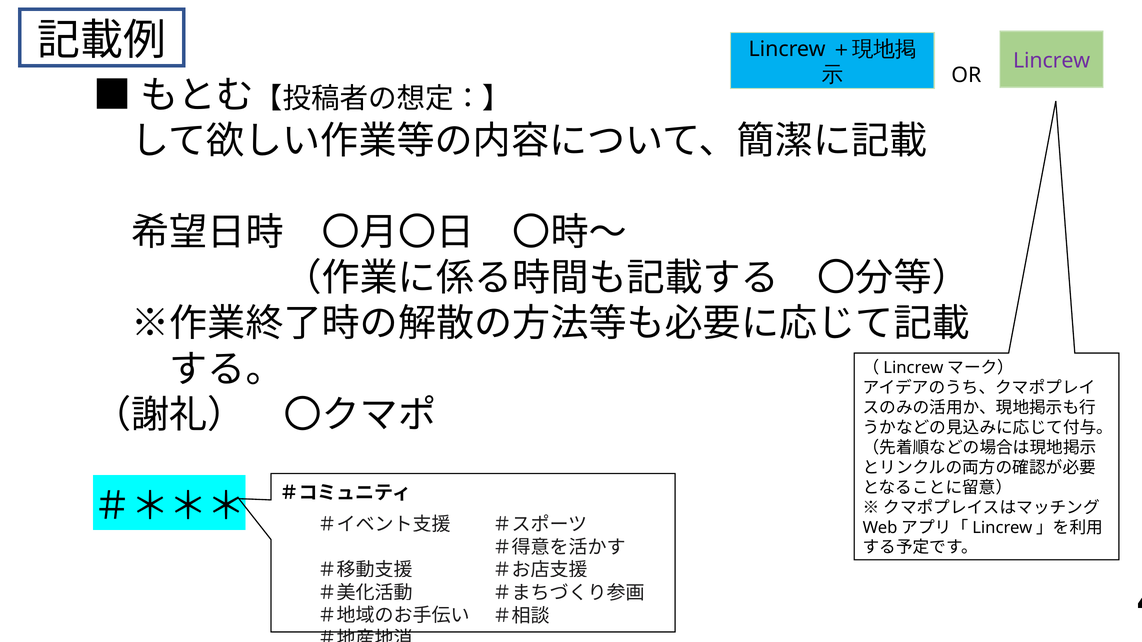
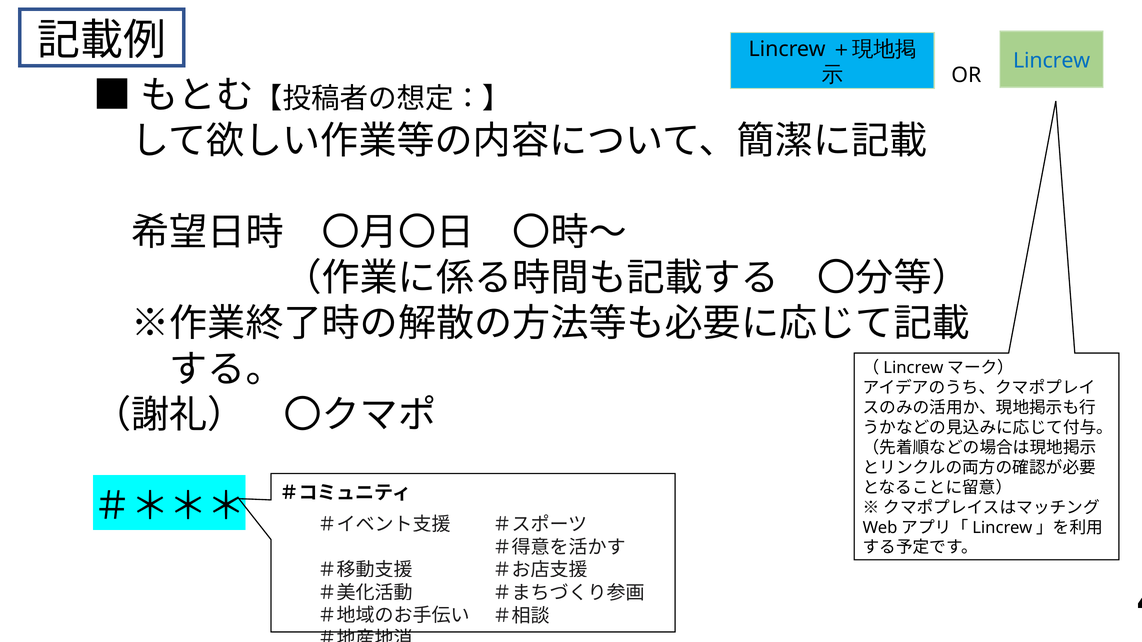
Lincrew colour: purple -> blue
